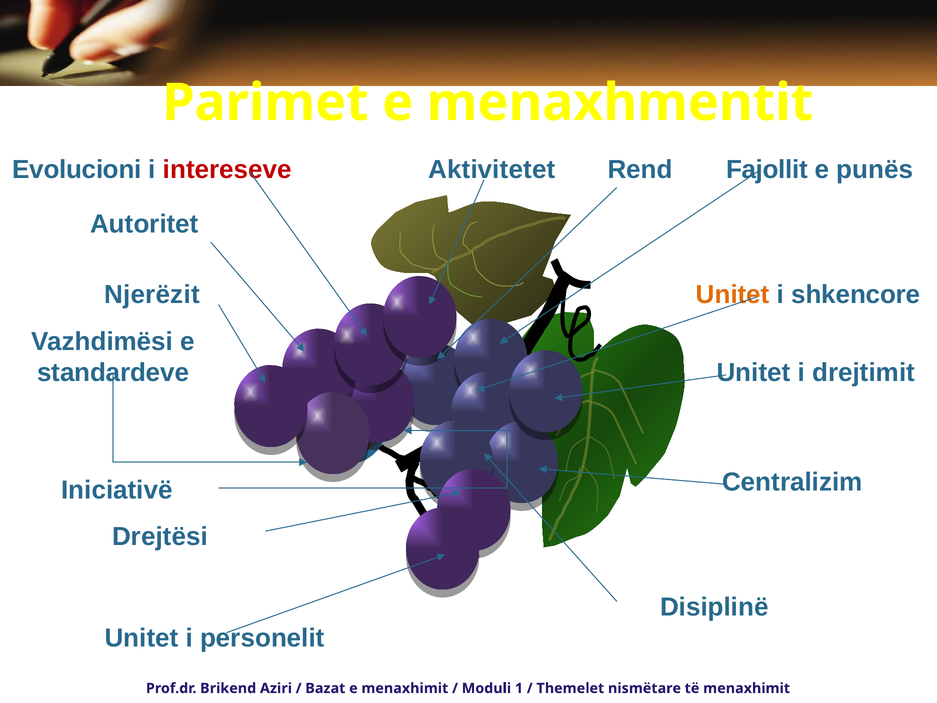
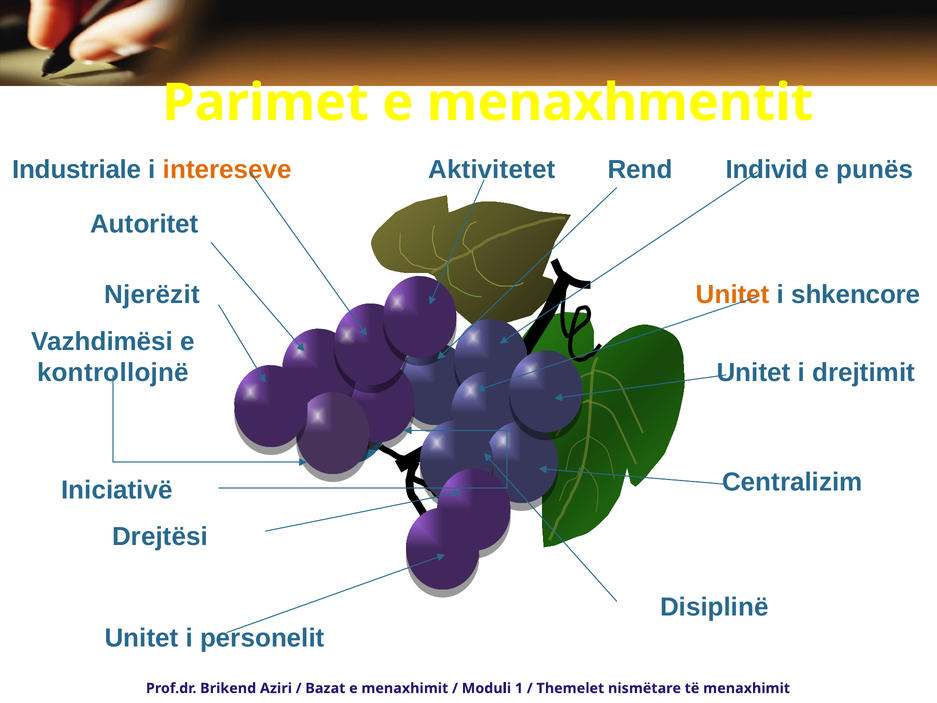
Evolucioni: Evolucioni -> Industriale
intereseve colour: red -> orange
Fajollit: Fajollit -> Individ
standardeve: standardeve -> kontrollojnë
